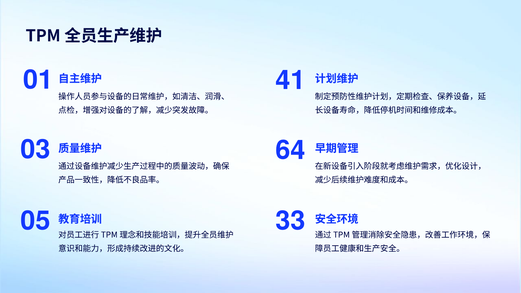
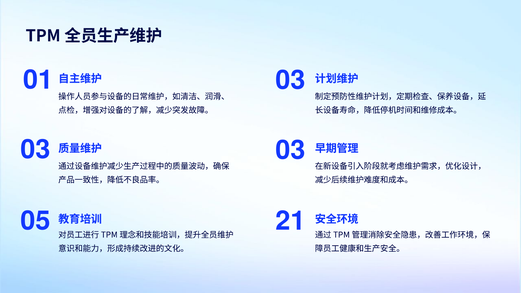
01 41: 41 -> 03
64 at (291, 150): 64 -> 03
33: 33 -> 21
